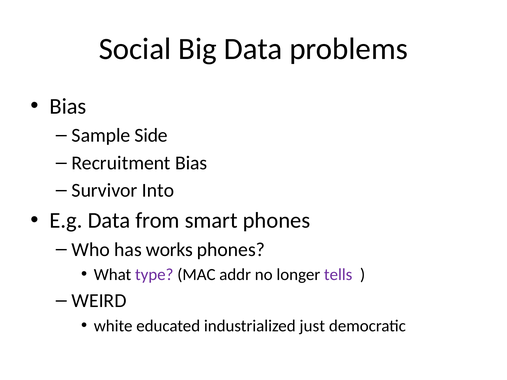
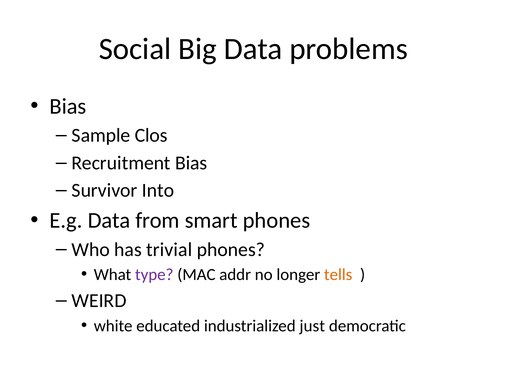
Side: Side -> Clos
works: works -> trivial
tells colour: purple -> orange
